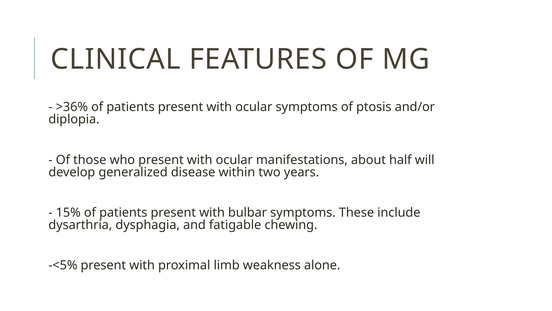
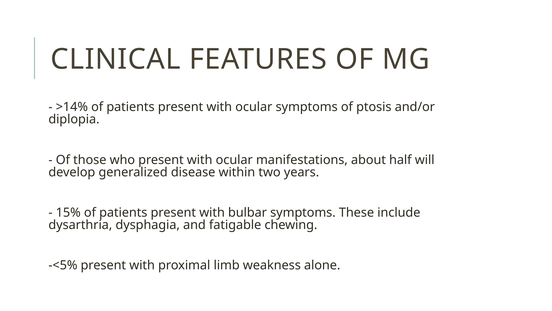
>36%: >36% -> >14%
